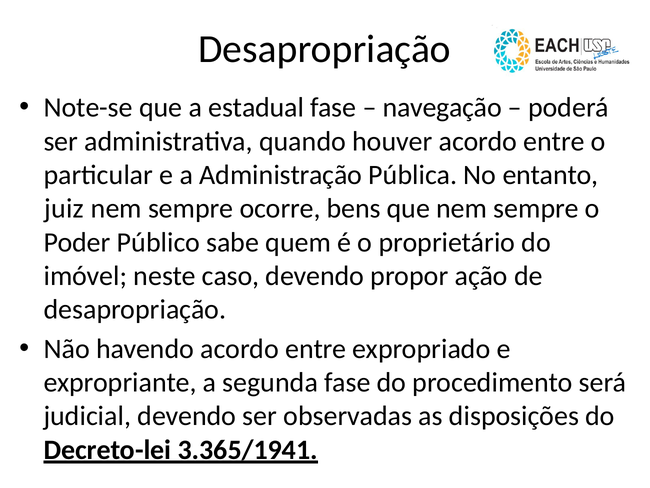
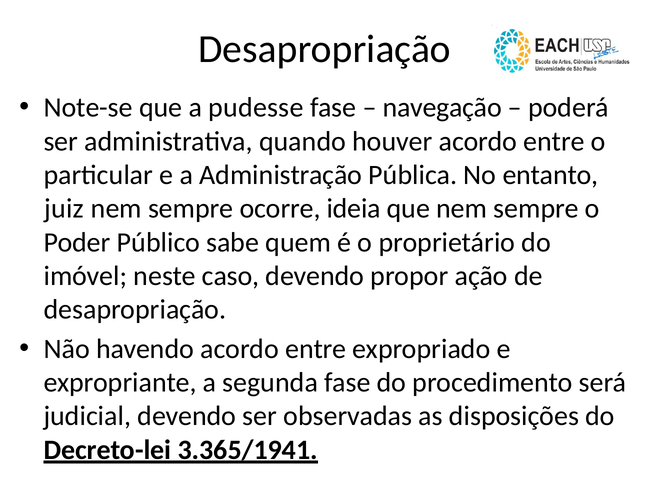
estadual: estadual -> pudesse
bens: bens -> ideia
